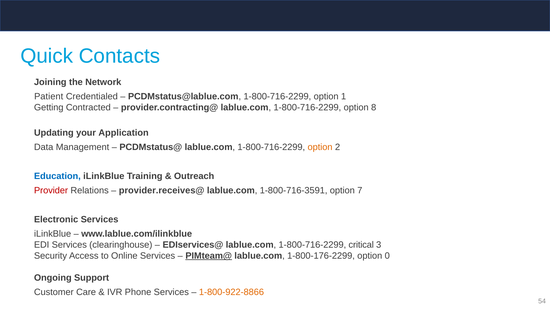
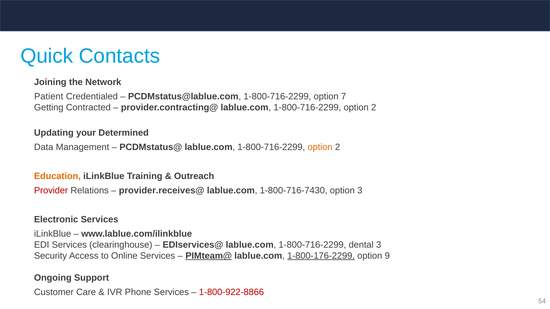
1: 1 -> 7
8 at (374, 108): 8 -> 2
Application: Application -> Determined
Education colour: blue -> orange
1-800-716-3591: 1-800-716-3591 -> 1-800-716-7430
option 7: 7 -> 3
critical: critical -> dental
1-800-176-2299 underline: none -> present
0: 0 -> 9
1-800-922-8866 colour: orange -> red
